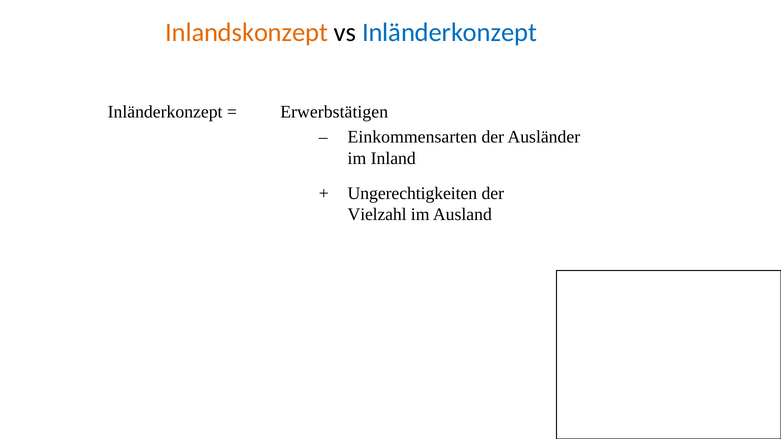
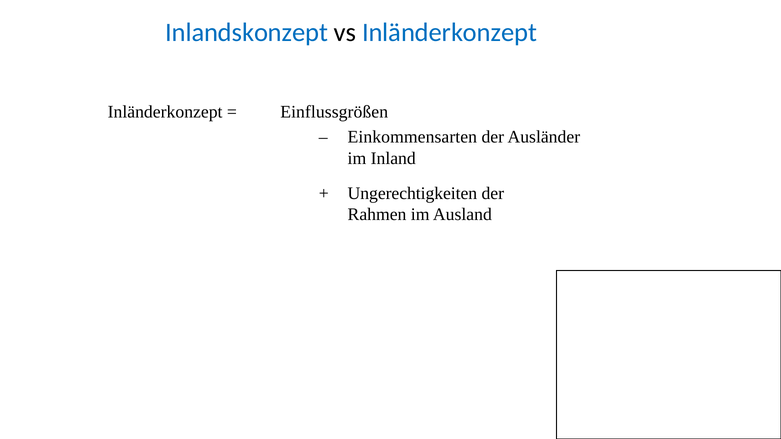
Inlandskonzept colour: orange -> blue
Erwerbstätigen: Erwerbstätigen -> Einflussgrößen
Vielzahl: Vielzahl -> Rahmen
